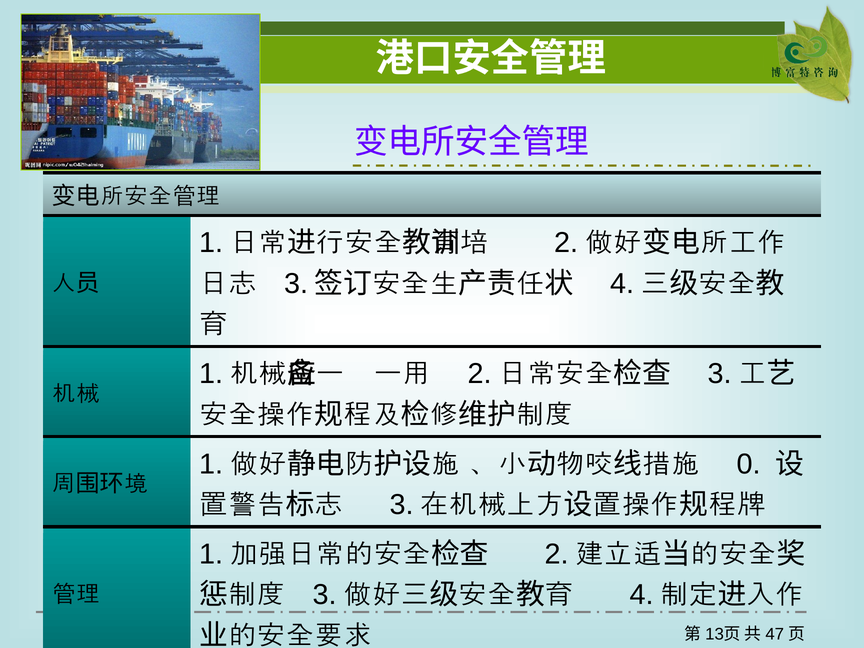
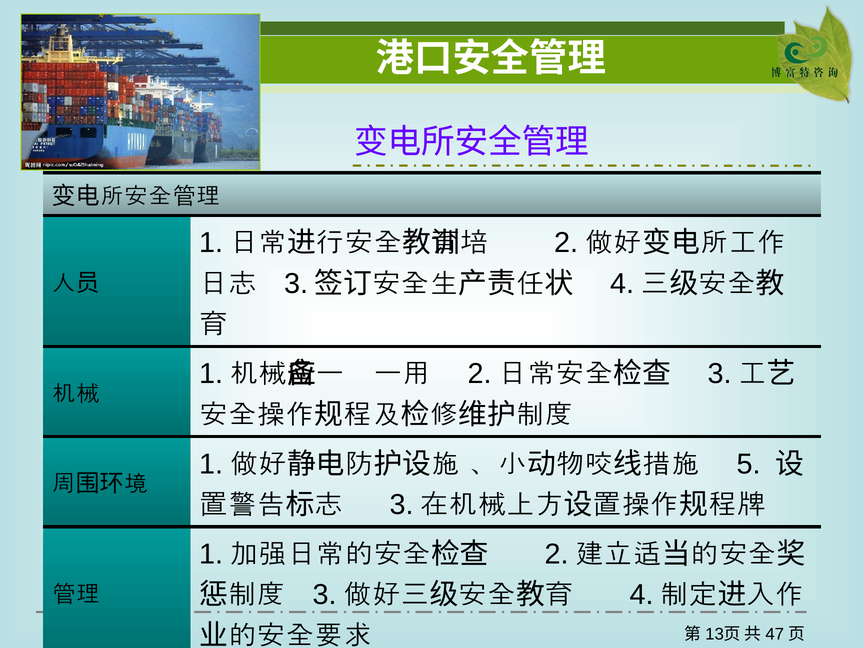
0: 0 -> 5
